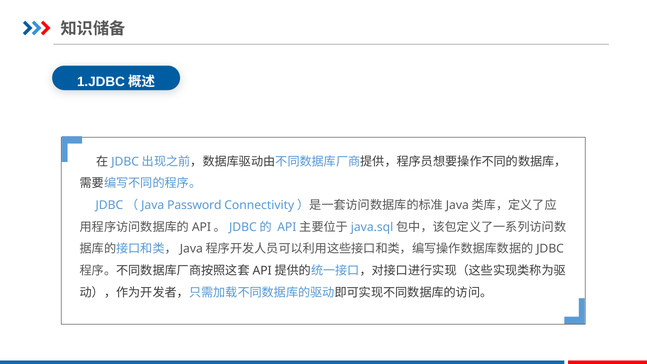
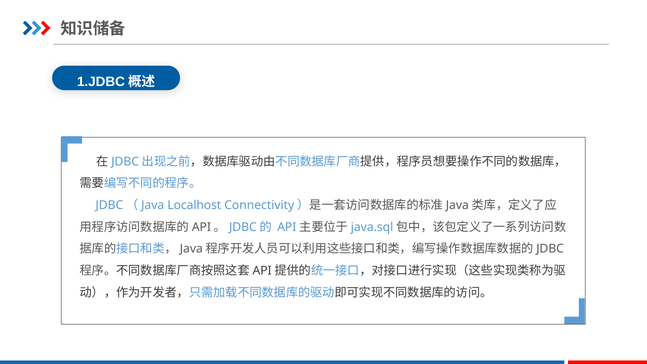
Password: Password -> Localhost
